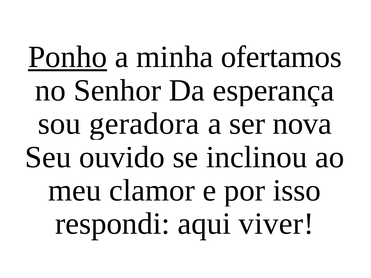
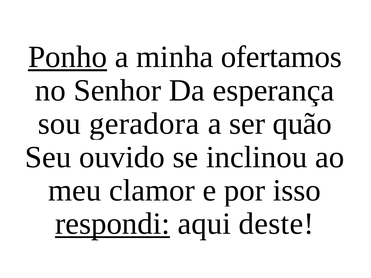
nova: nova -> quão
respondi underline: none -> present
viver: viver -> deste
